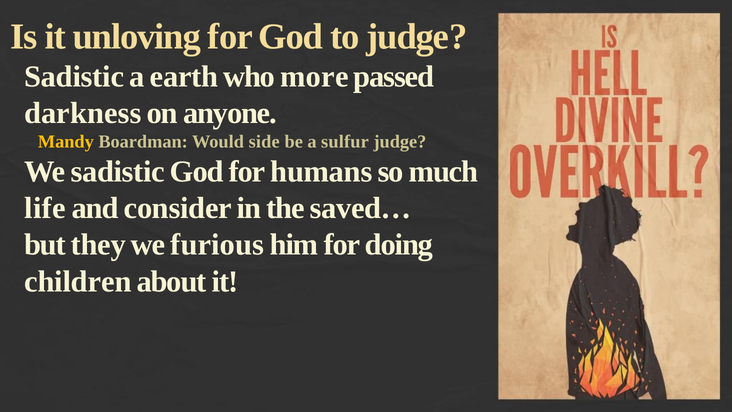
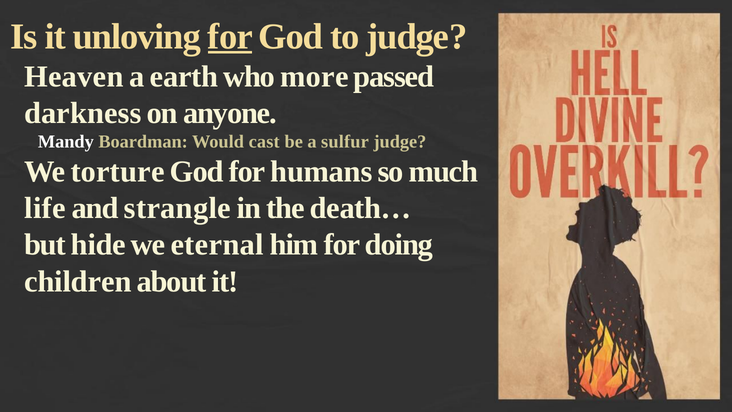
for at (230, 37) underline: none -> present
Sadistic at (74, 76): Sadistic -> Heaven
Mandy colour: yellow -> white
side: side -> cast
We sadistic: sadistic -> torture
consider: consider -> strangle
saved…: saved… -> death…
they: they -> hide
furious: furious -> eternal
